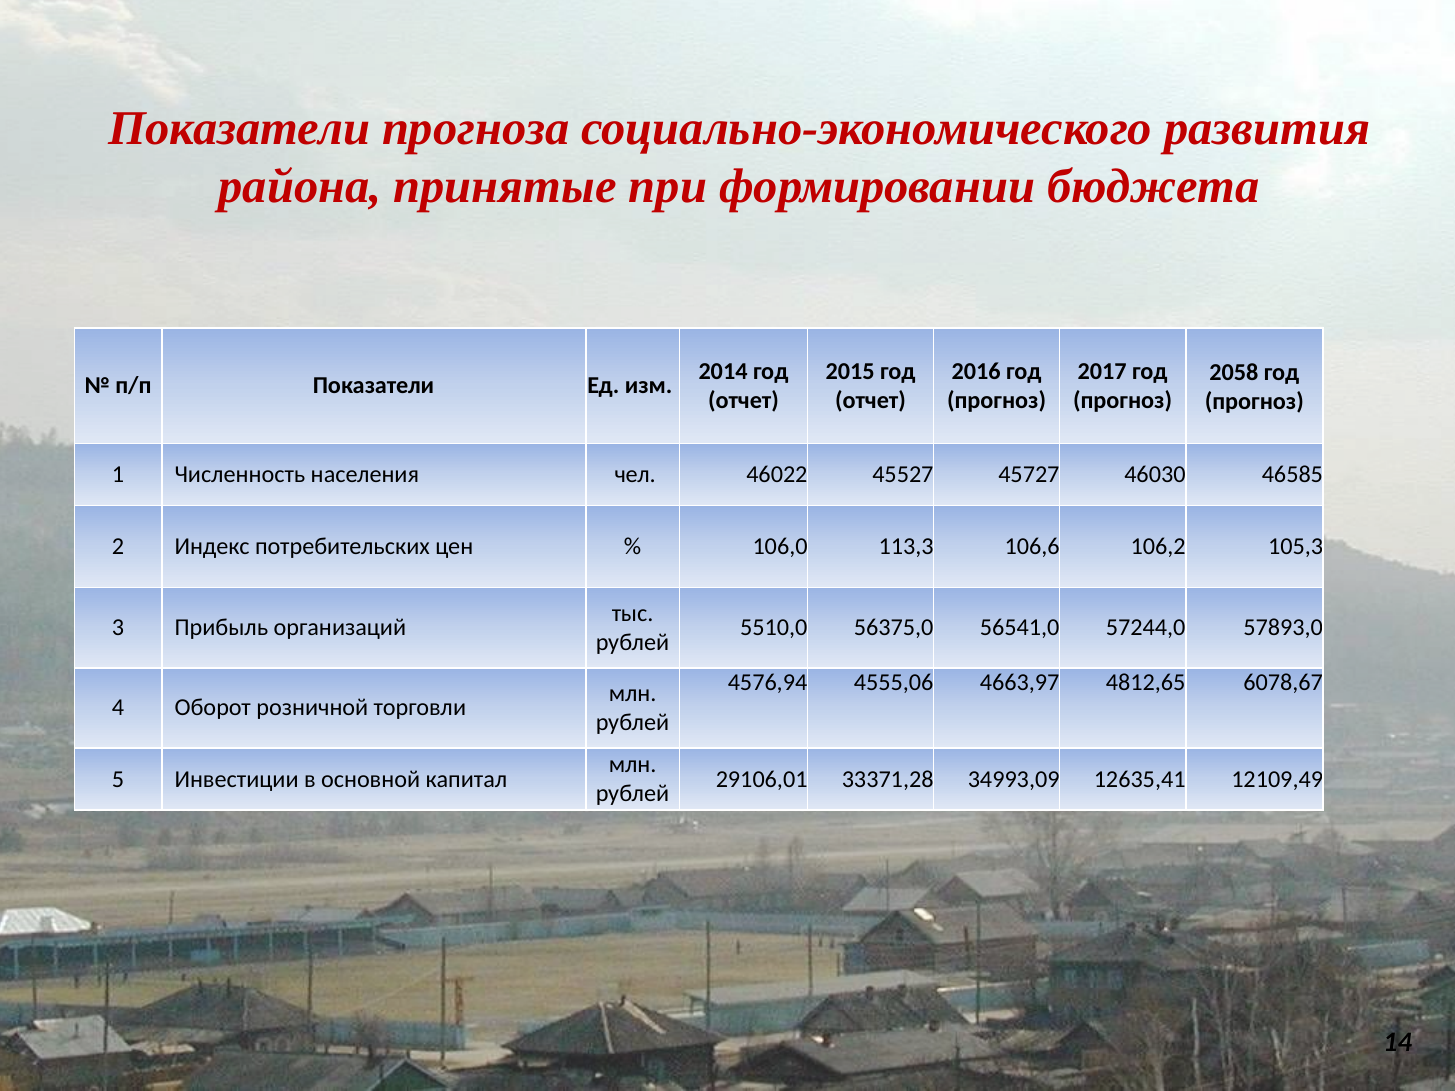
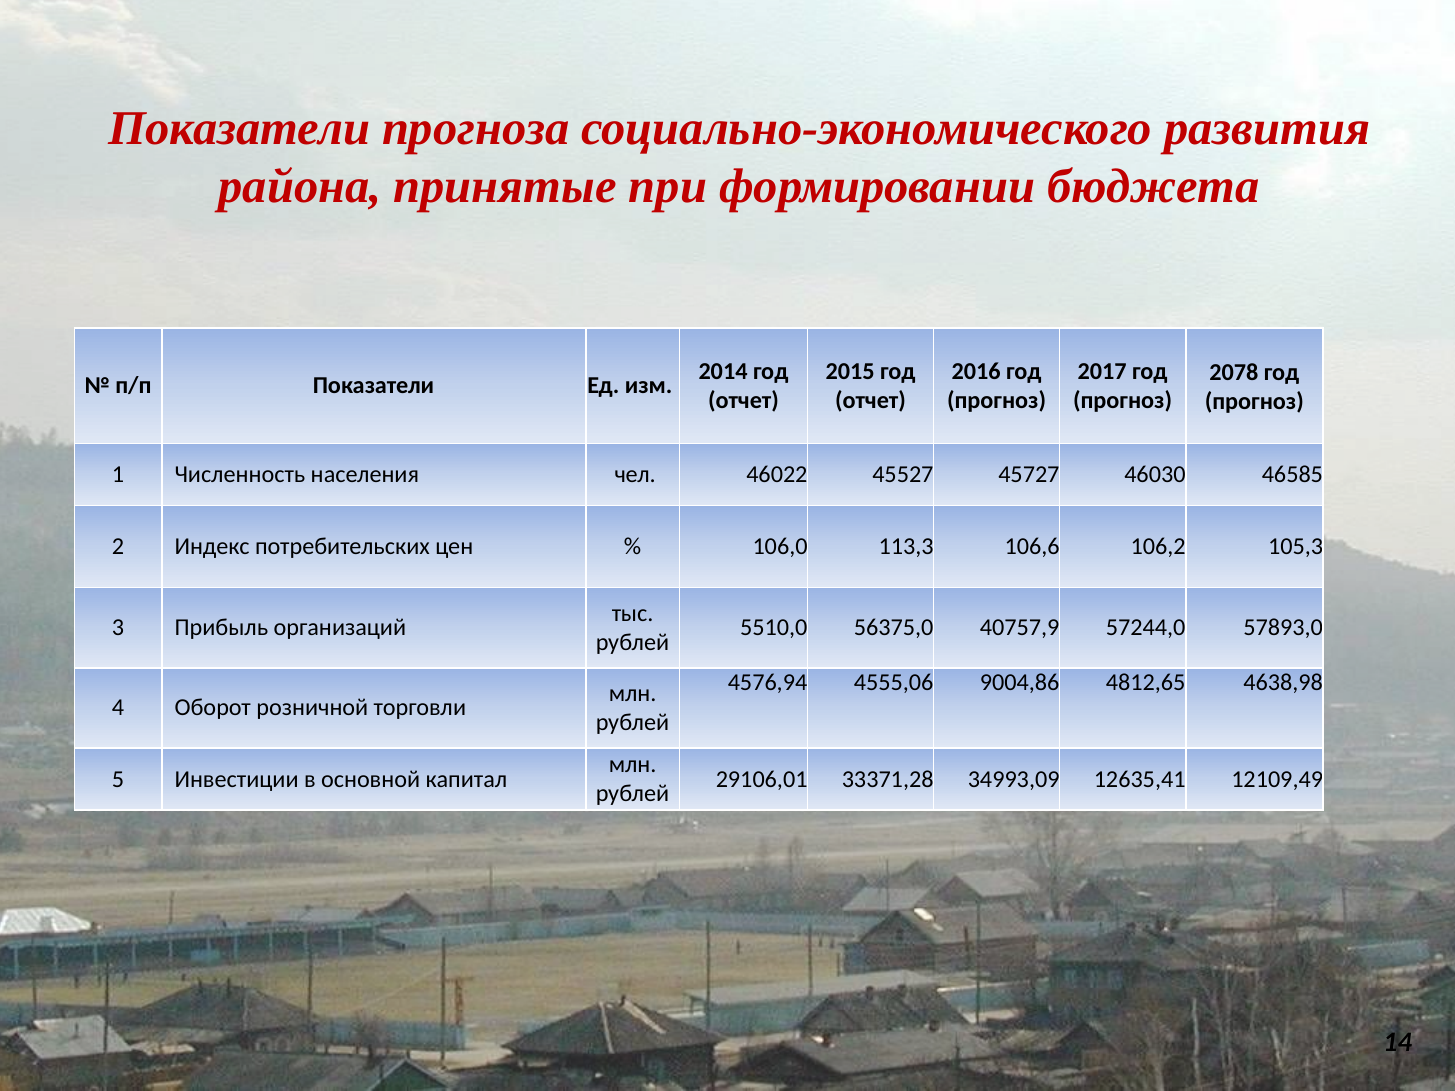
2058: 2058 -> 2078
56541,0: 56541,0 -> 40757,9
4663,97: 4663,97 -> 9004,86
6078,67: 6078,67 -> 4638,98
